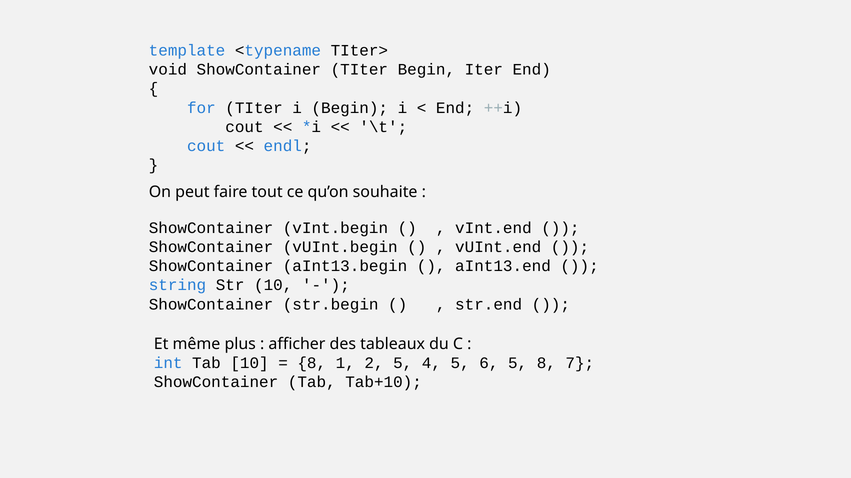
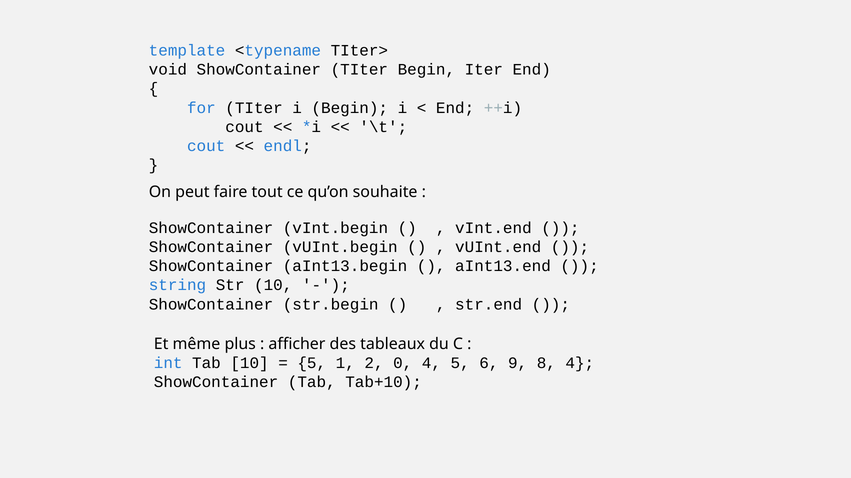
8 at (312, 363): 8 -> 5
2 5: 5 -> 0
6 5: 5 -> 9
8 7: 7 -> 4
